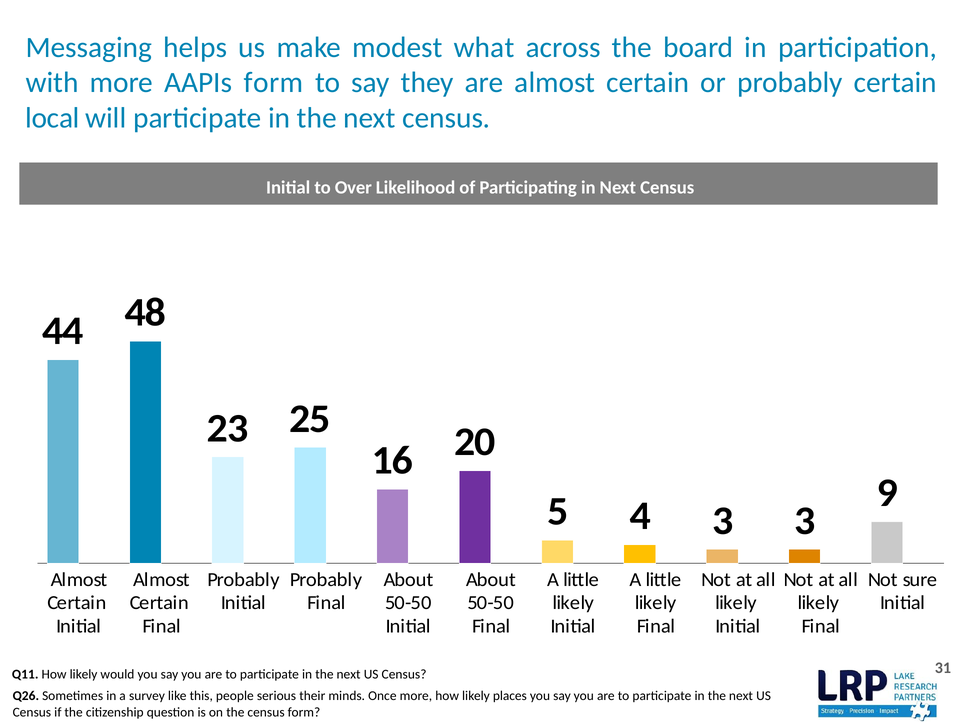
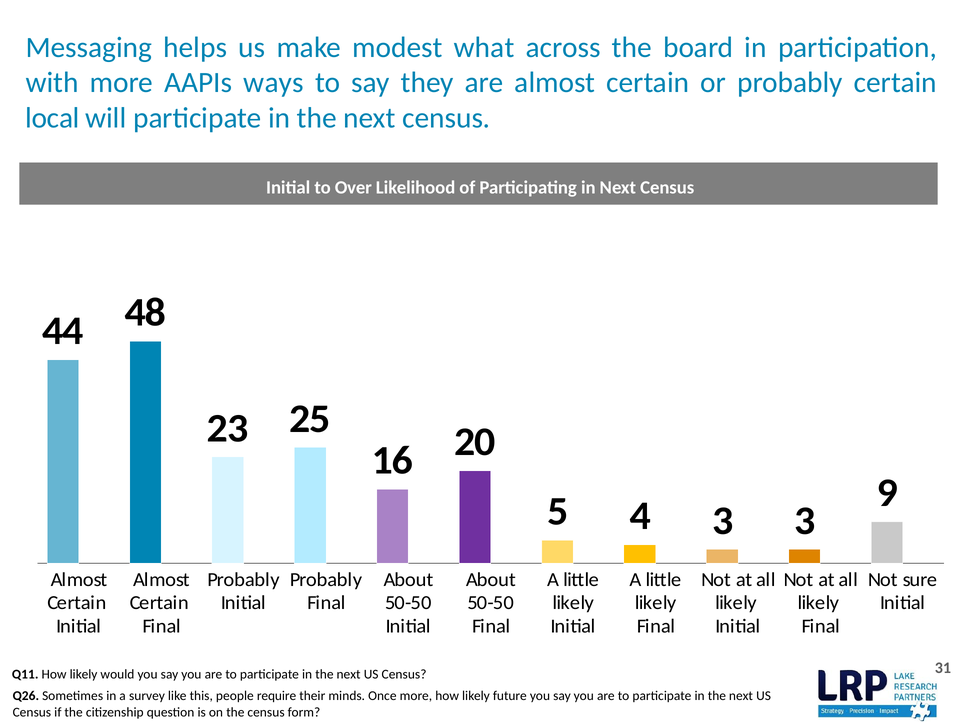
AAPIs form: form -> ways
serious: serious -> require
places: places -> future
